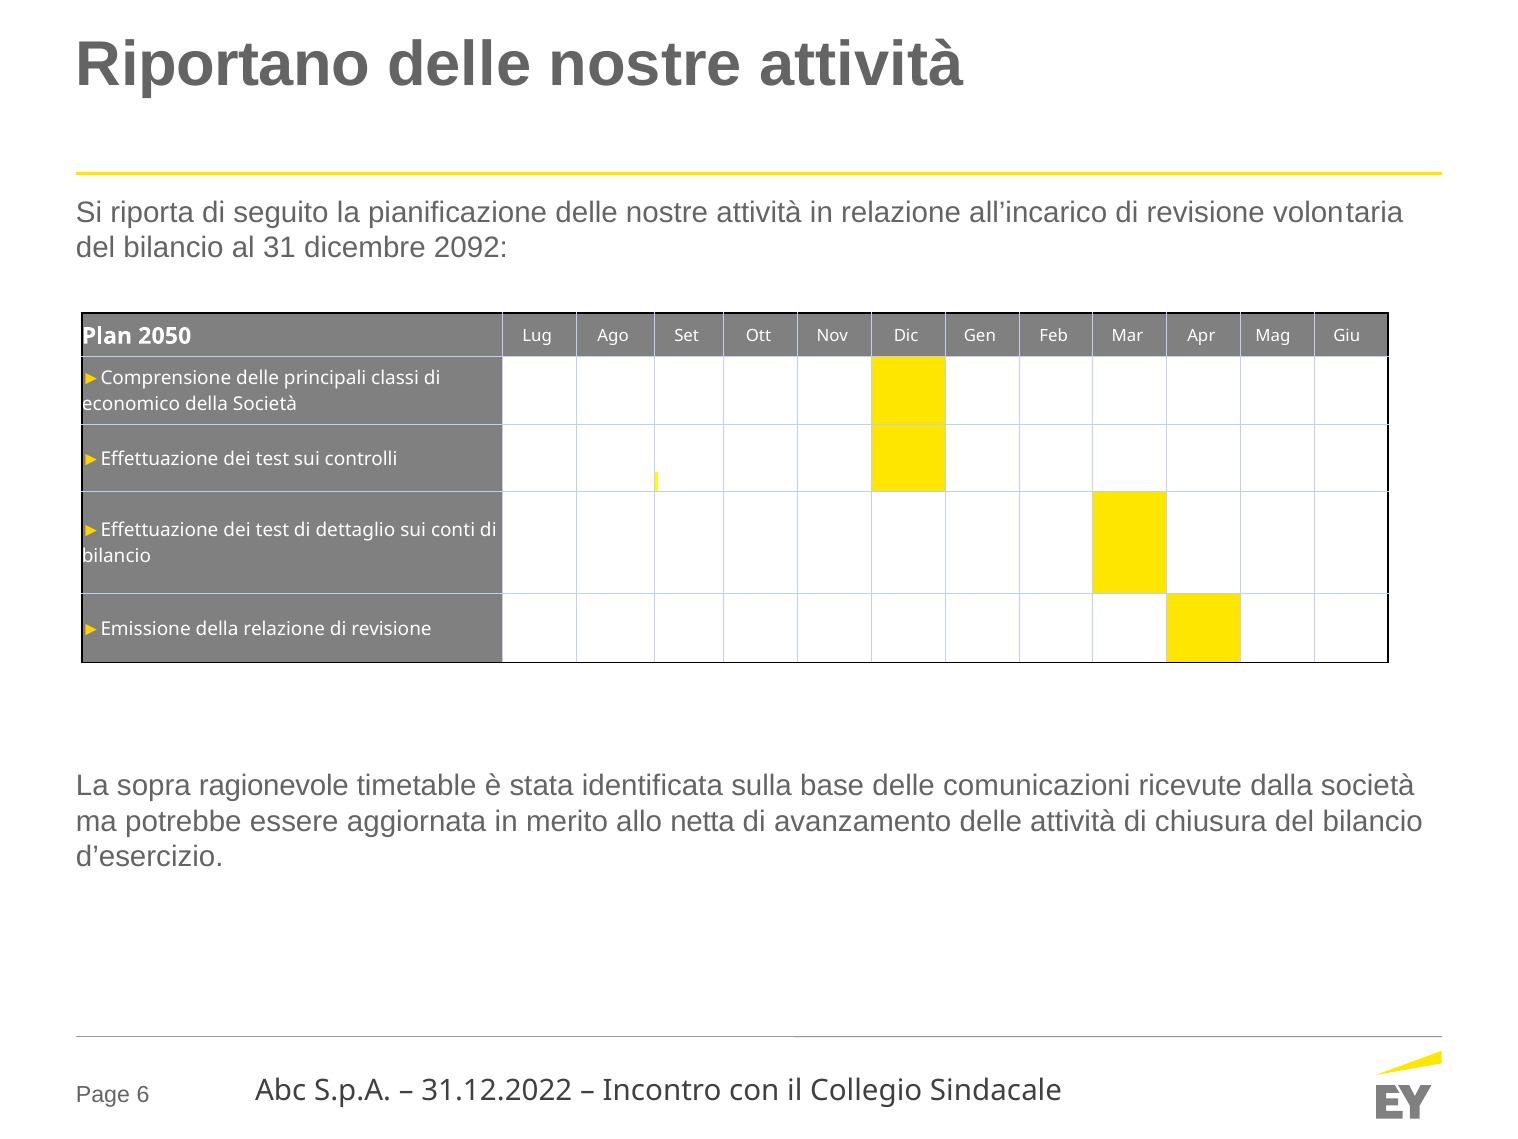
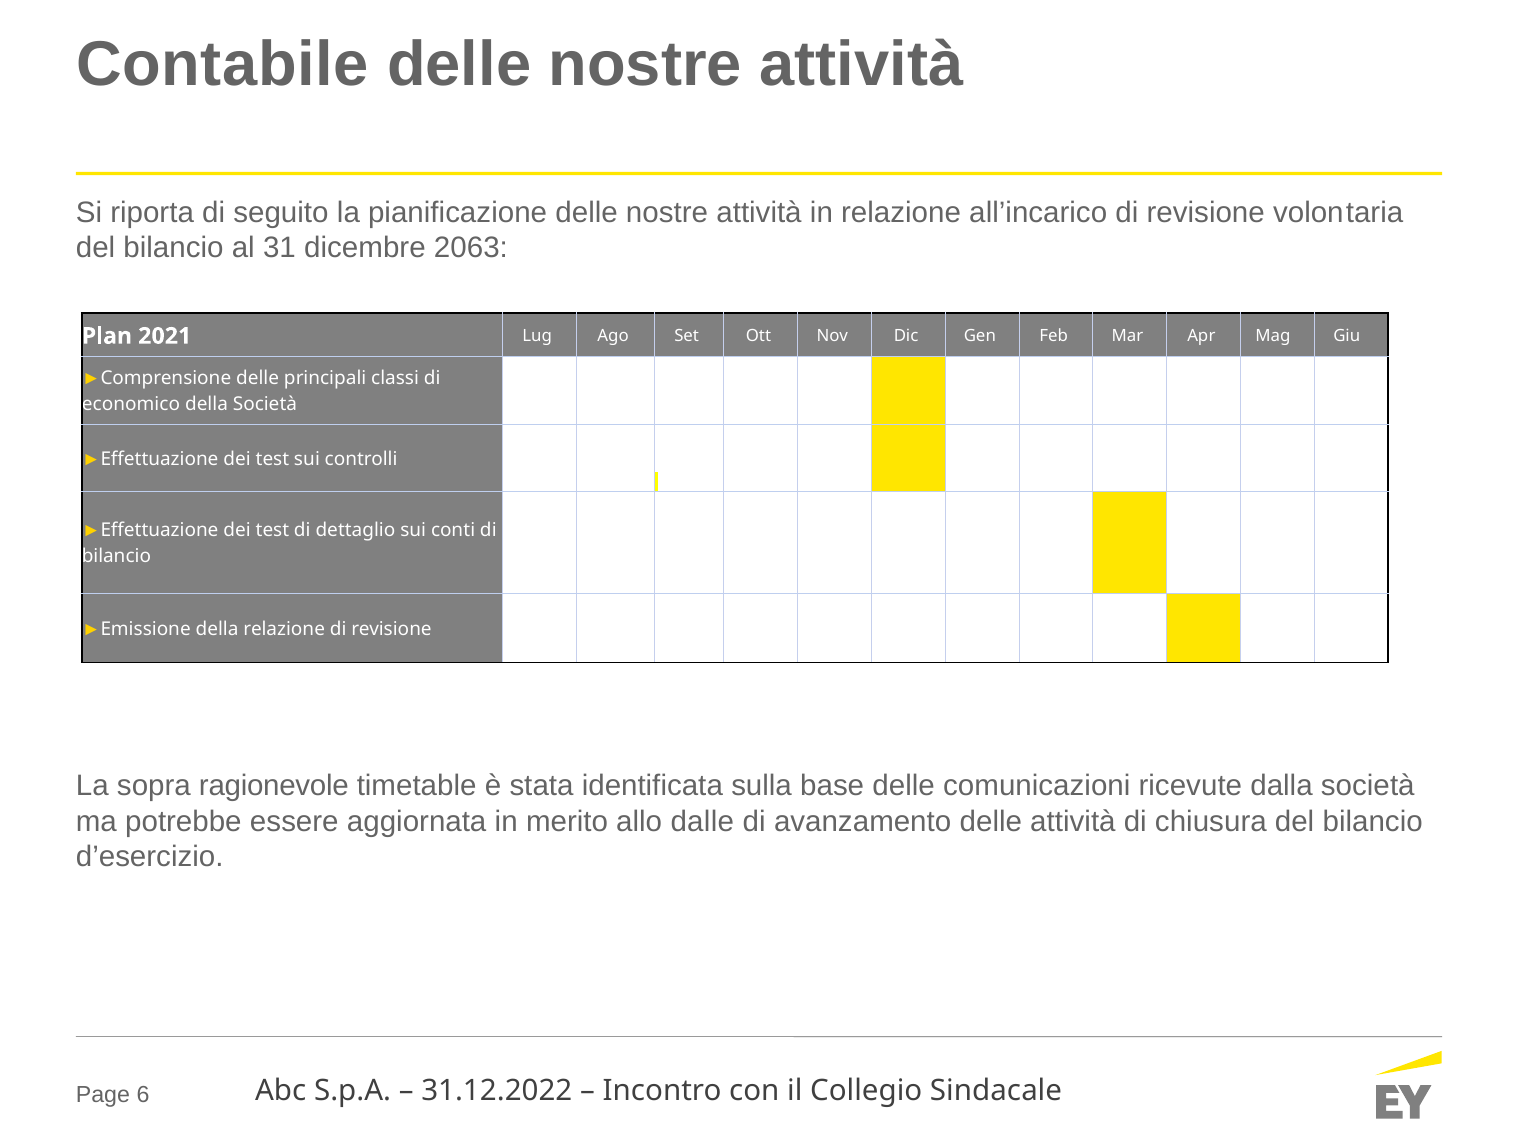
Riportano: Riportano -> Contabile
2092: 2092 -> 2063
2050: 2050 -> 2021
netta: netta -> dalle
